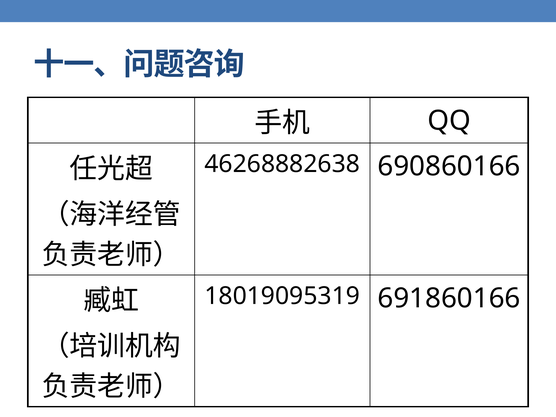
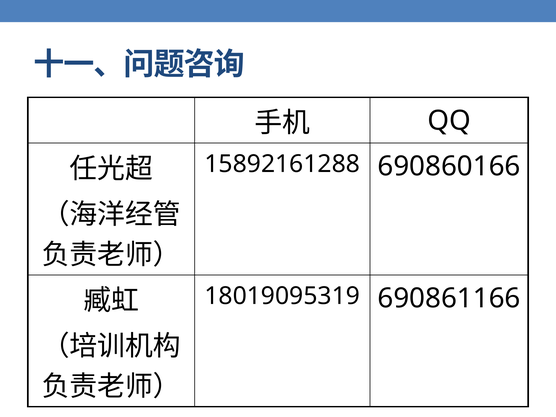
46268882638: 46268882638 -> 15892161288
691860166: 691860166 -> 690861166
